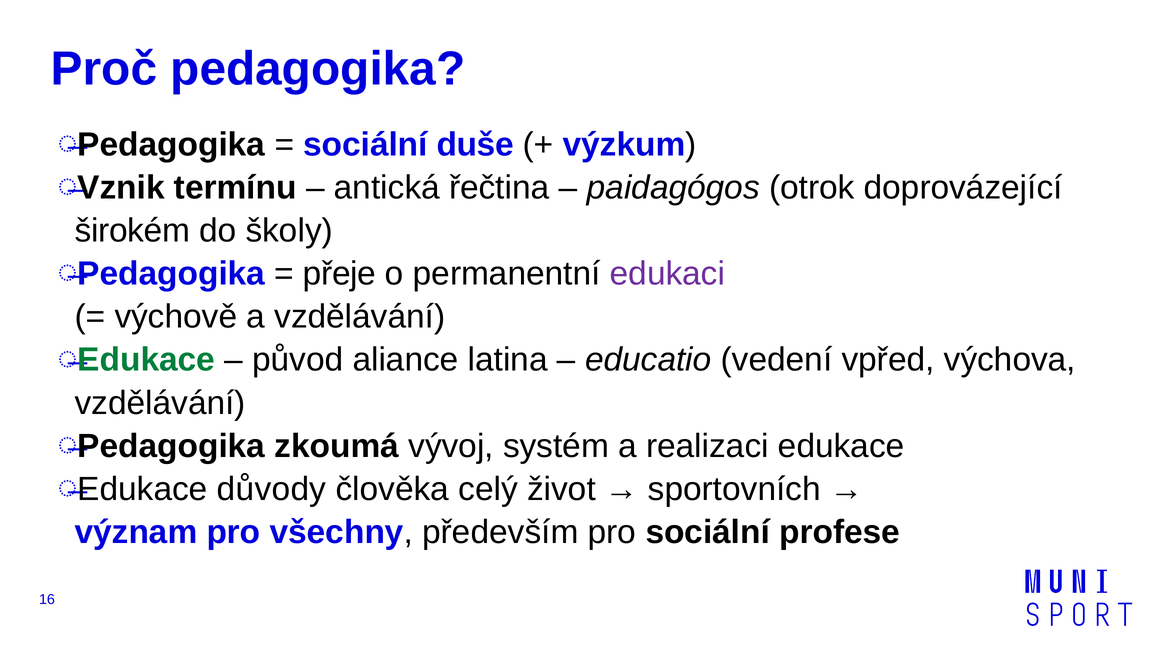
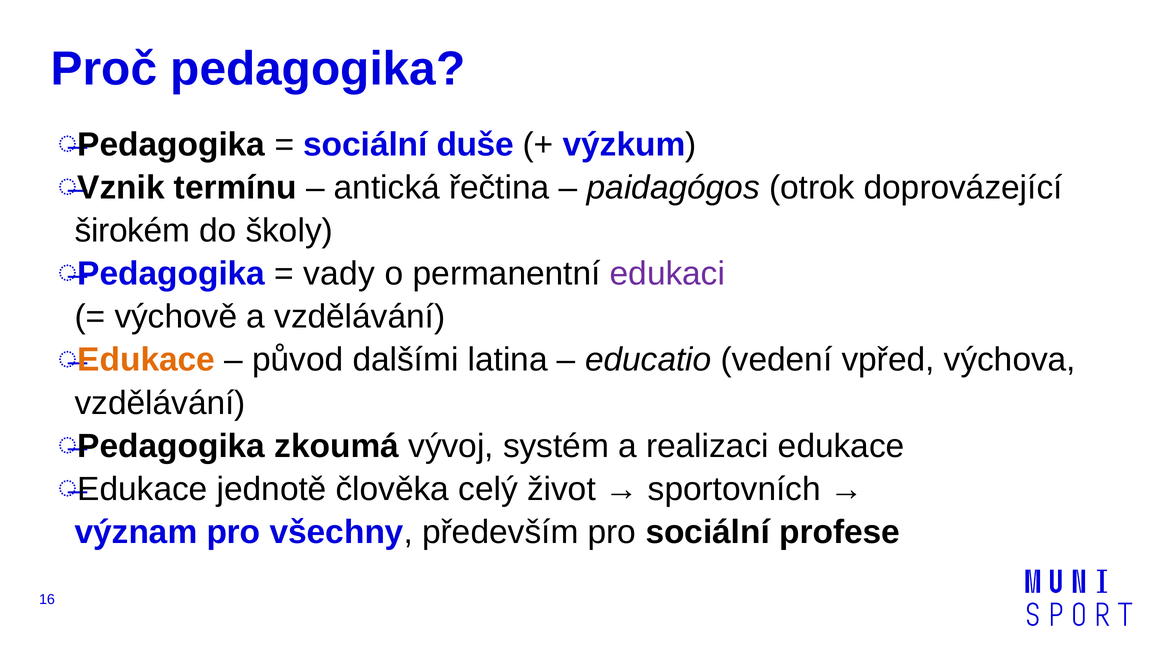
přeje: přeje -> vady
Edukace at (146, 360) colour: green -> orange
aliance: aliance -> dalšími
důvody: důvody -> jednotě
